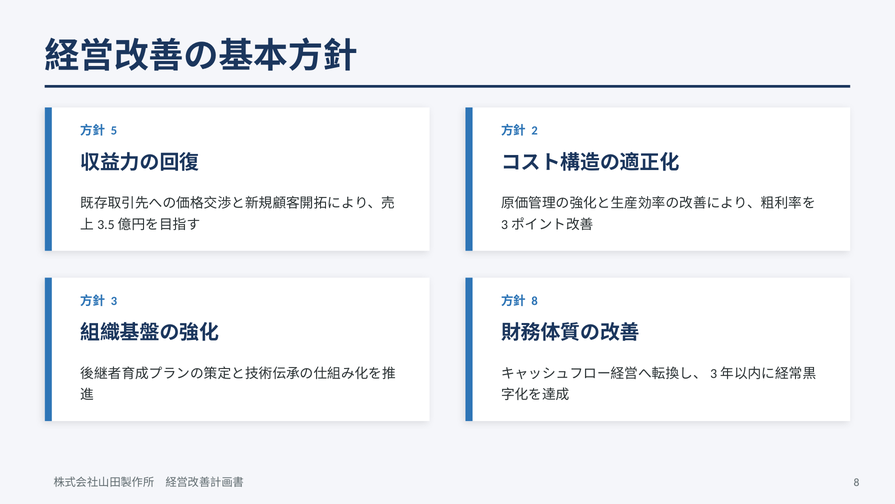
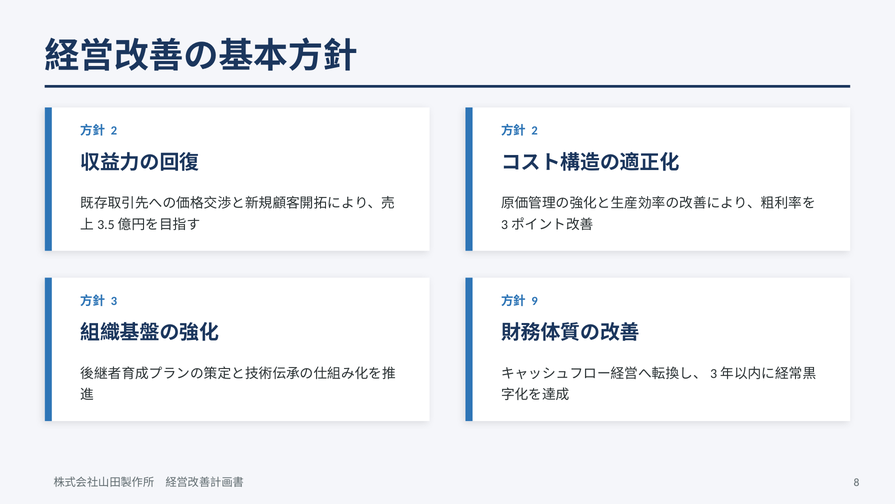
5 at (114, 131): 5 -> 2
8 at (535, 301): 8 -> 9
